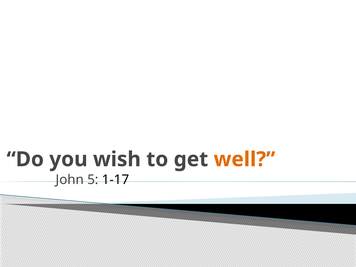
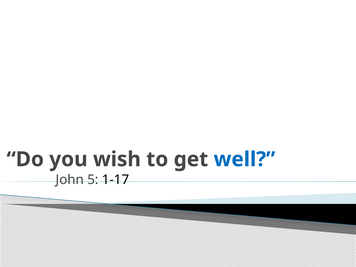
well colour: orange -> blue
